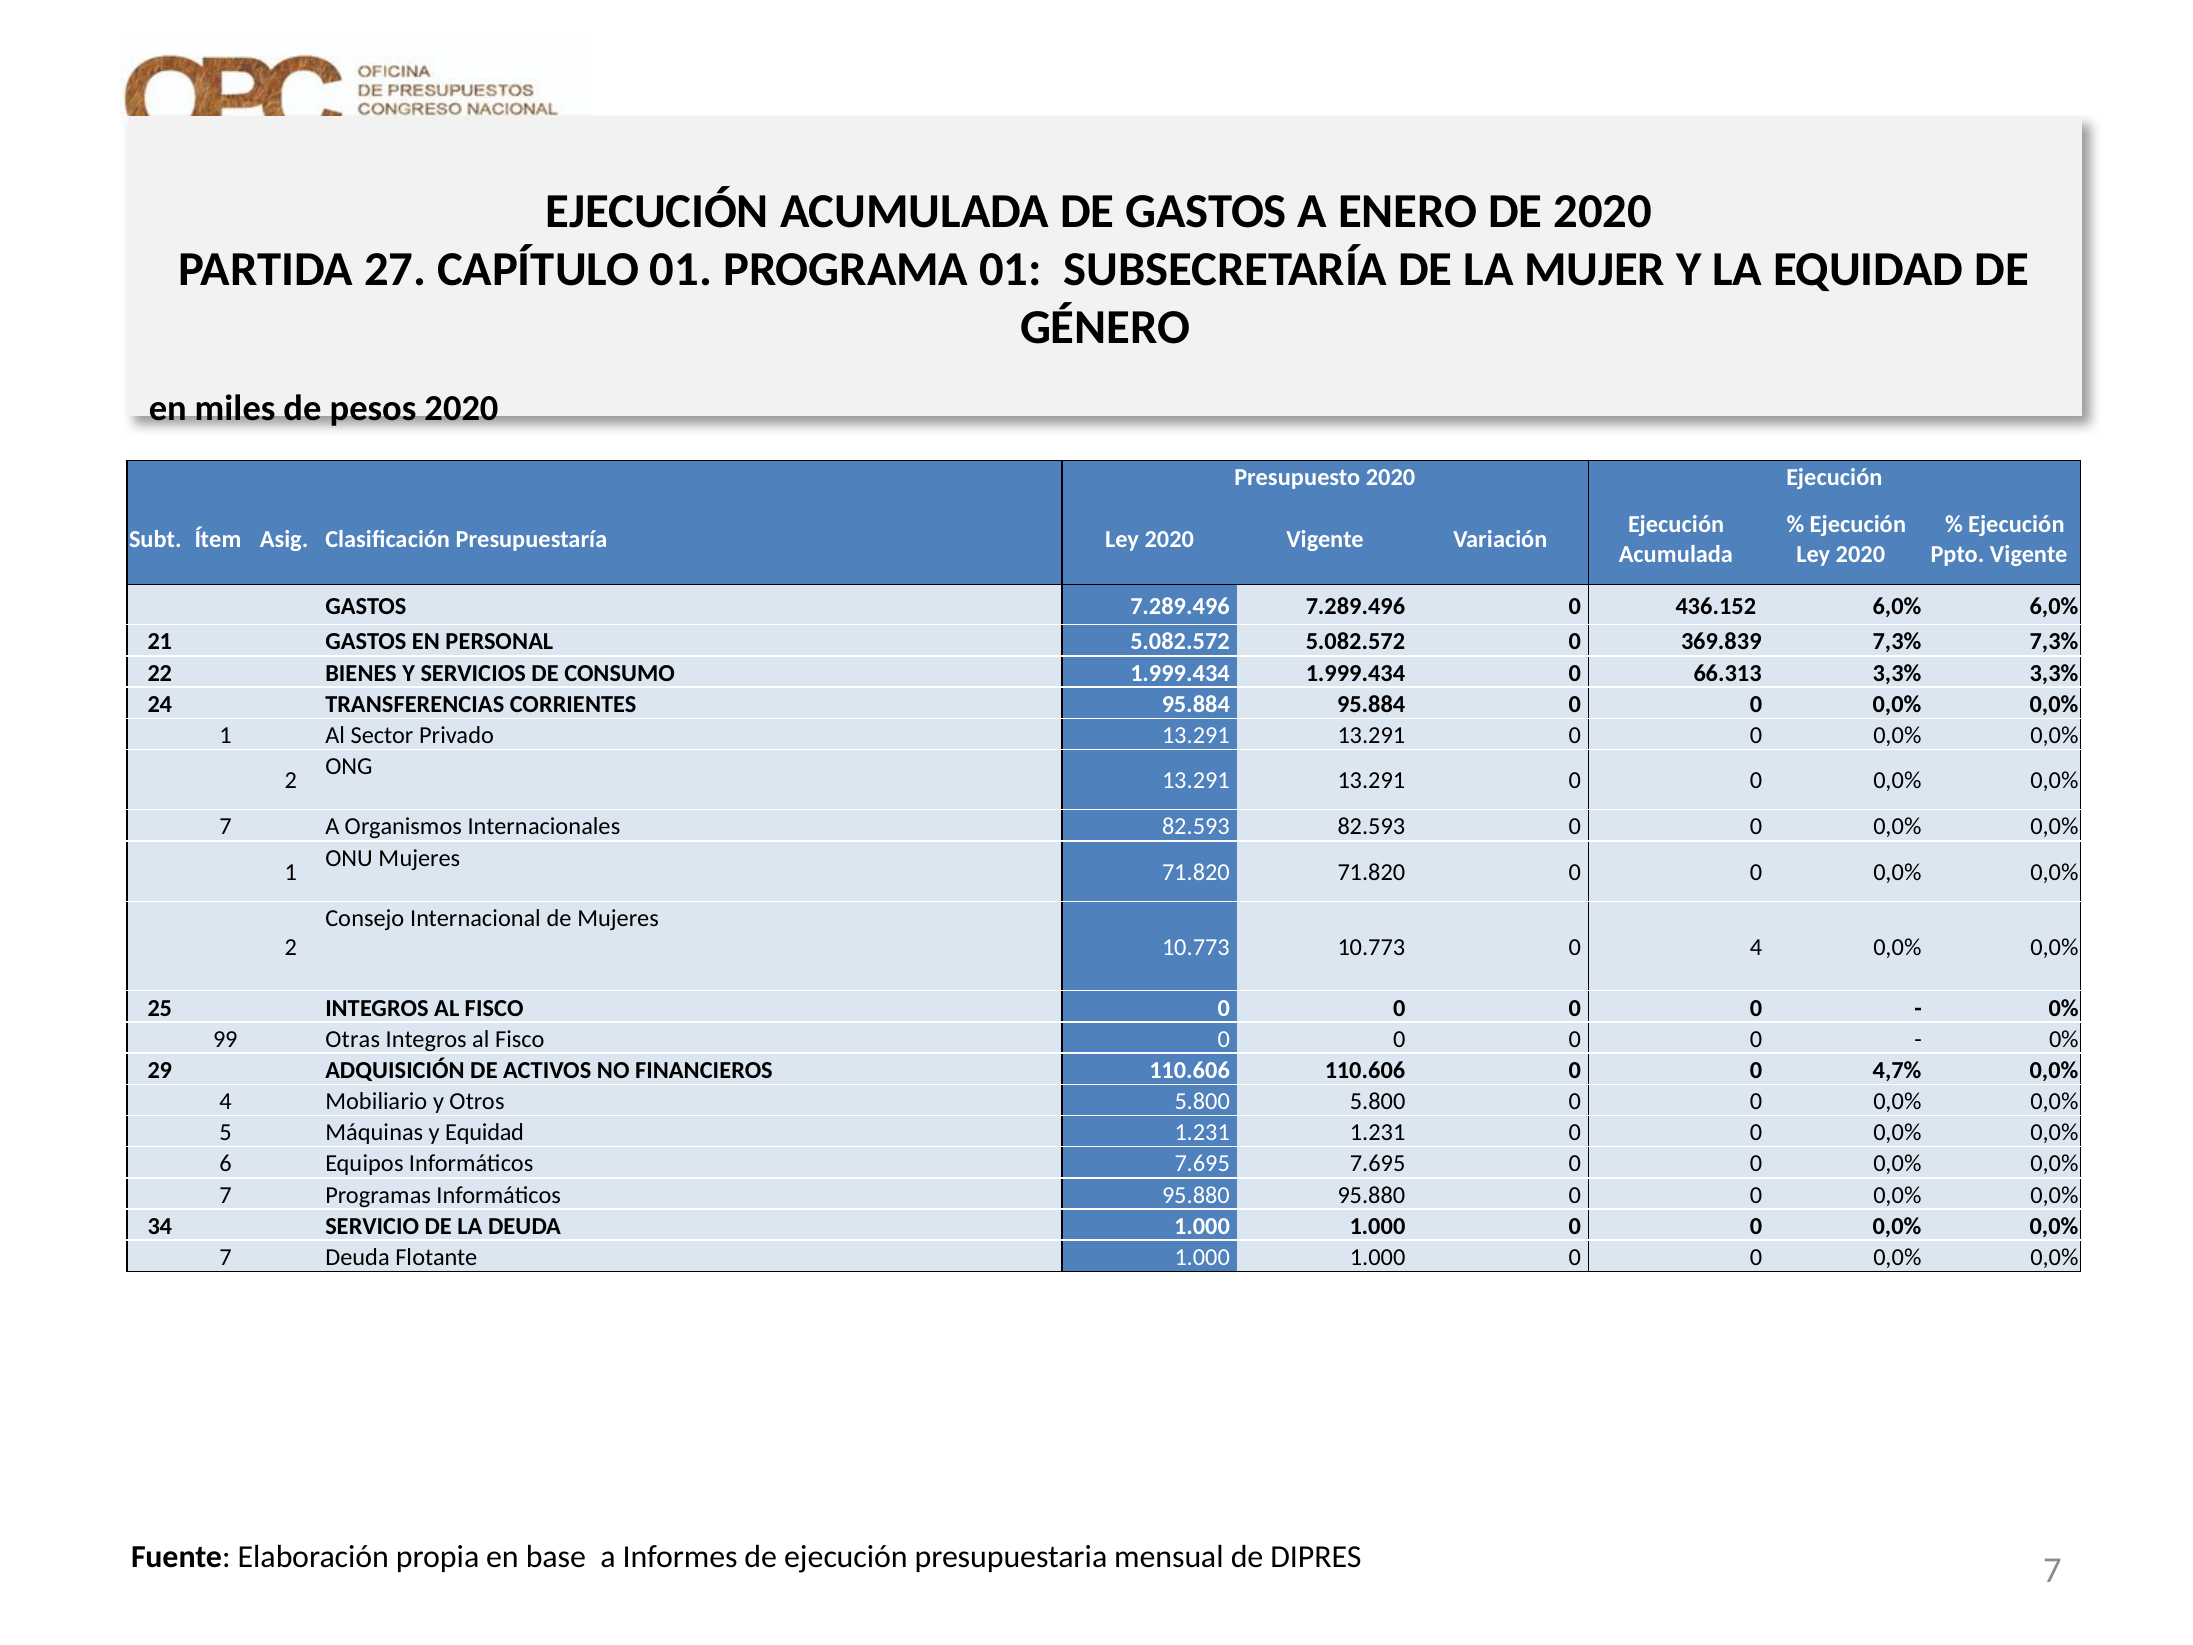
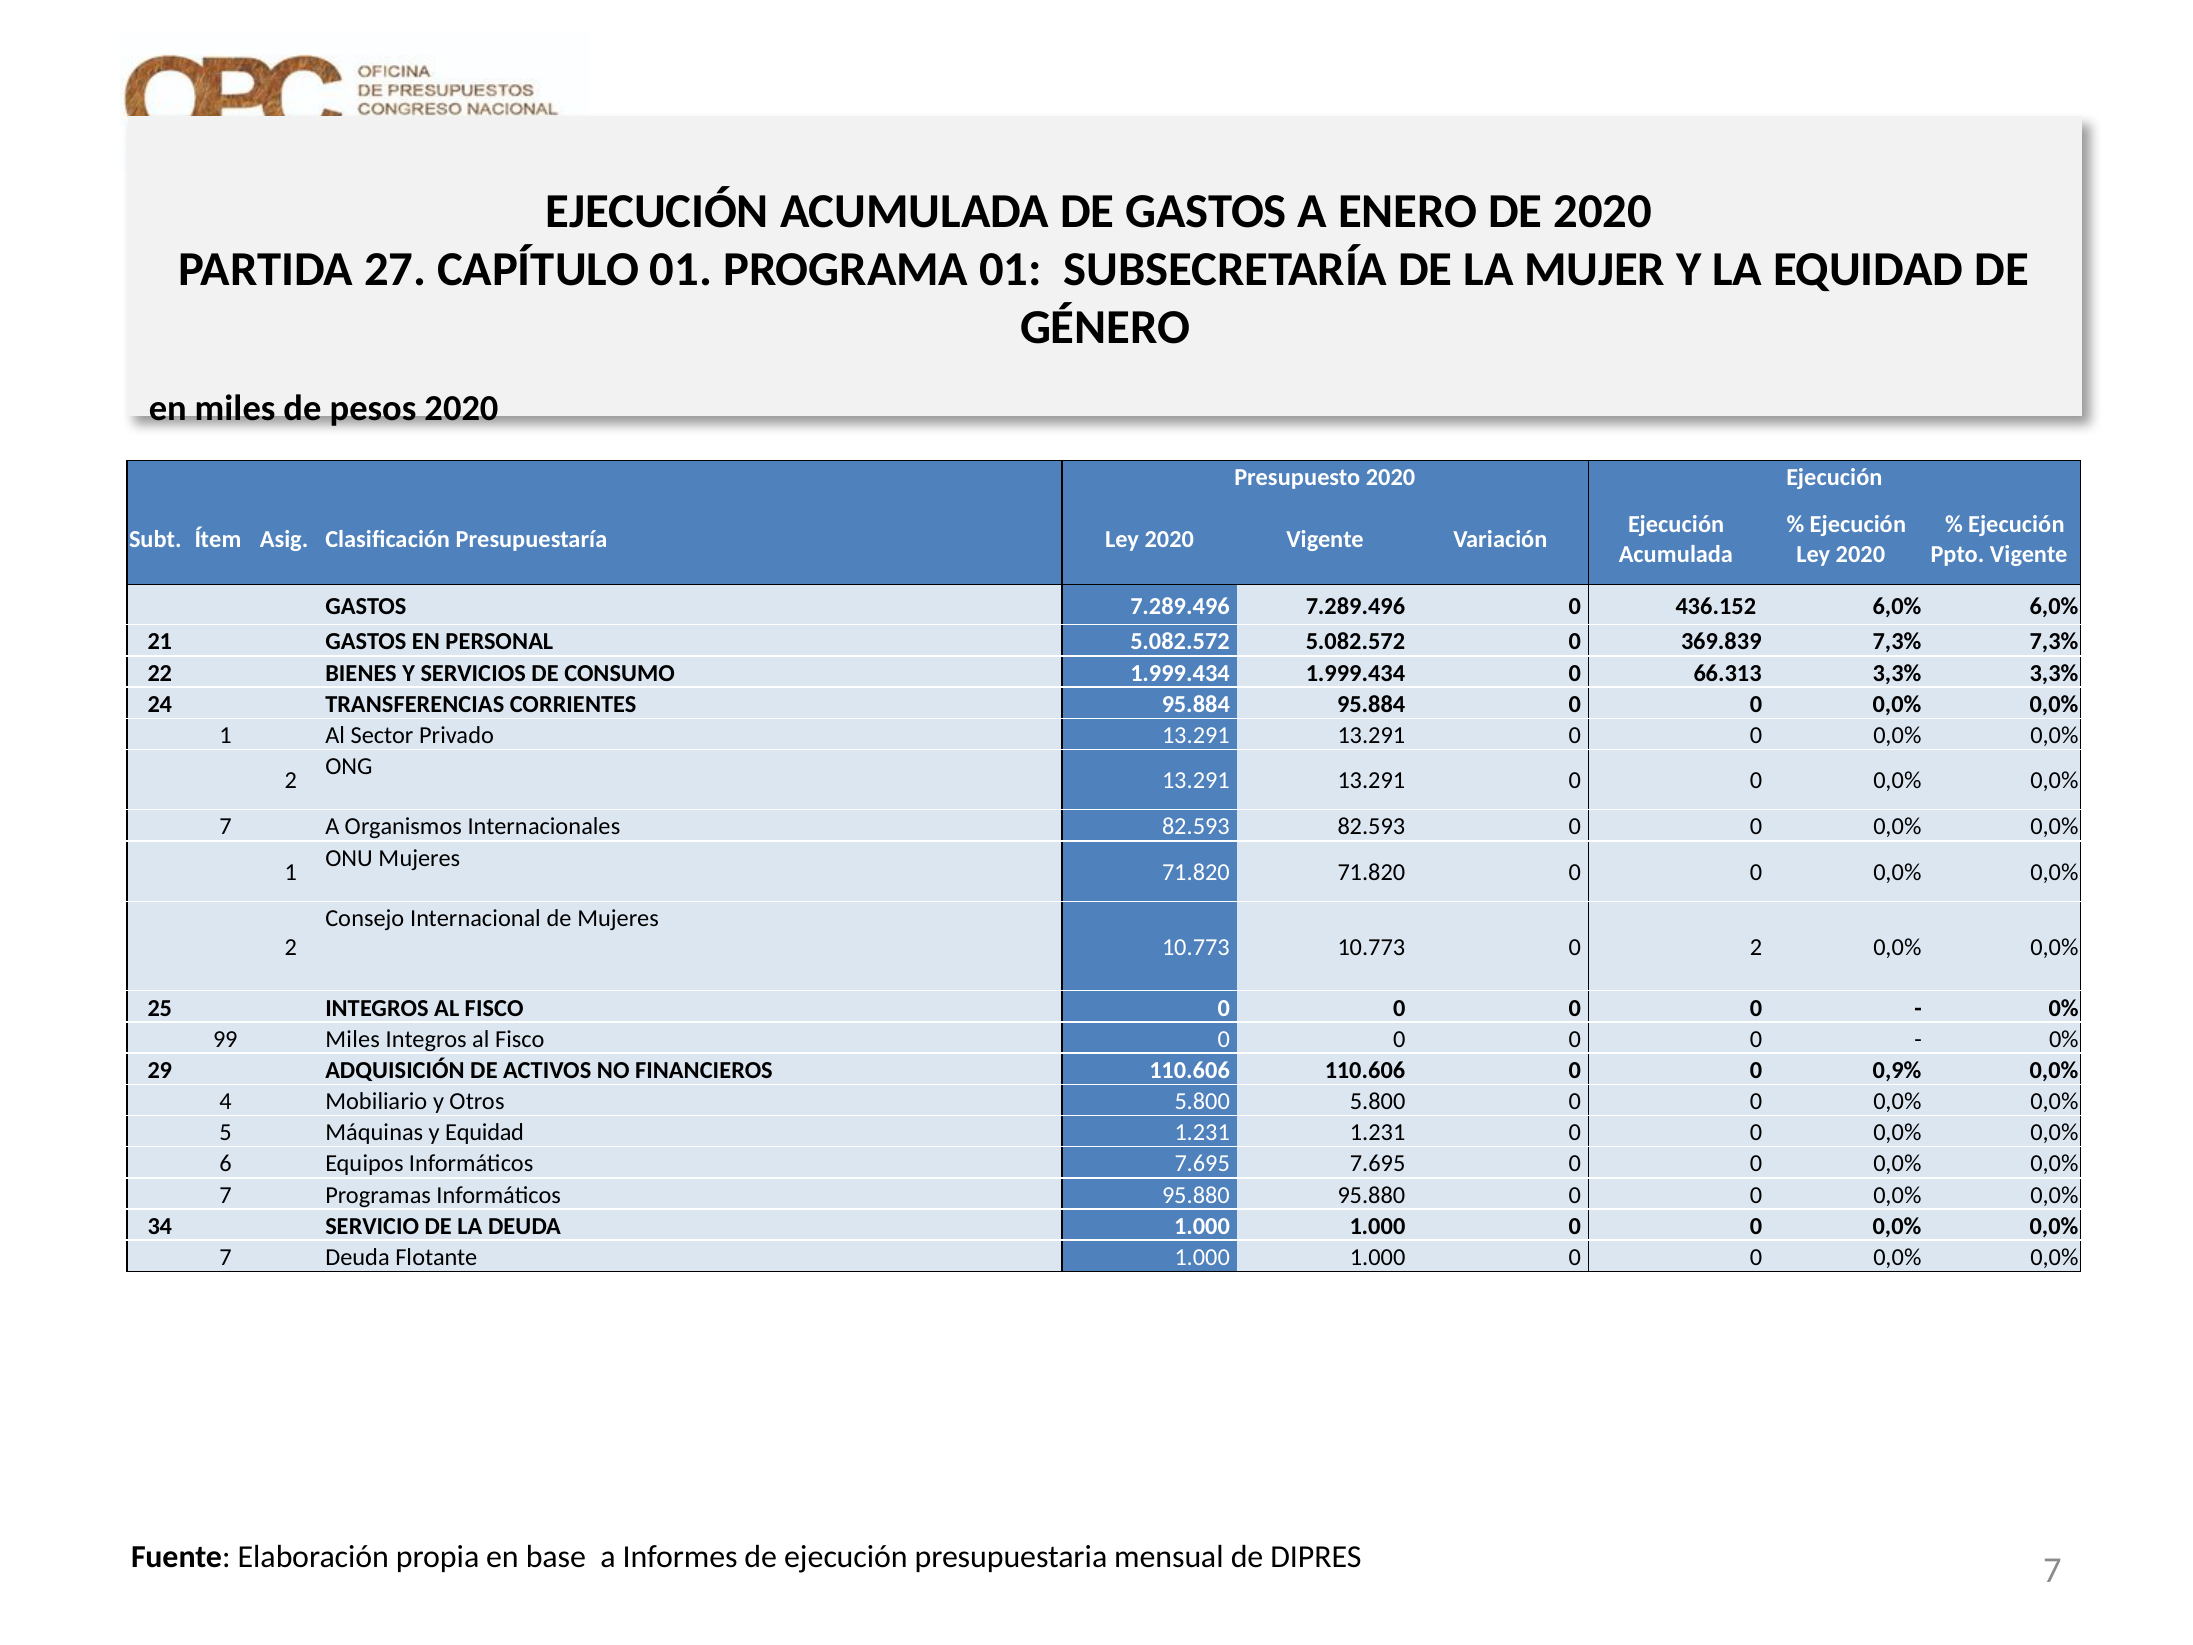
0 4: 4 -> 2
99 Otras: Otras -> Miles
4,7%: 4,7% -> 0,9%
